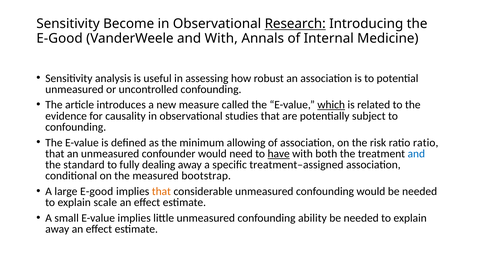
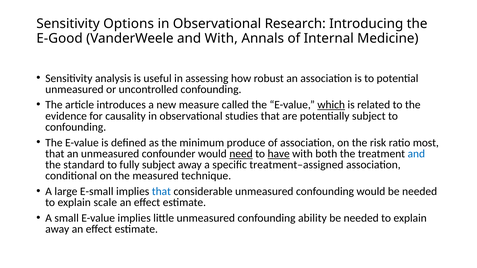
Become: Become -> Options
Research underline: present -> none
allowing: allowing -> produce
ratio ratio: ratio -> most
need underline: none -> present
fully dealing: dealing -> subject
bootstrap: bootstrap -> technique
large E-good: E-good -> E-small
that at (161, 192) colour: orange -> blue
